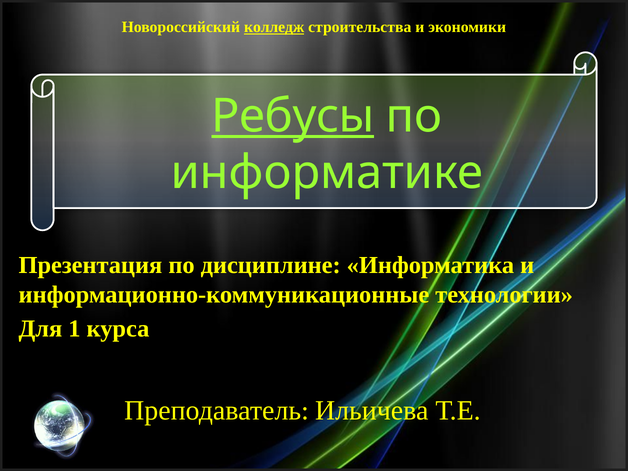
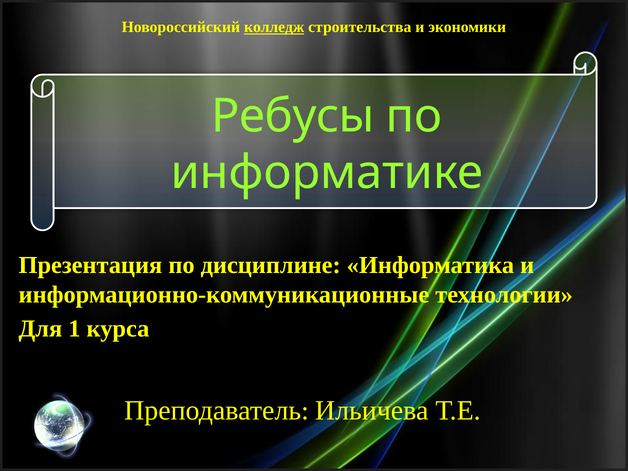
Ребусы underline: present -> none
